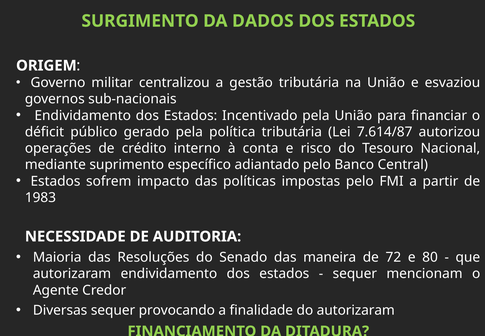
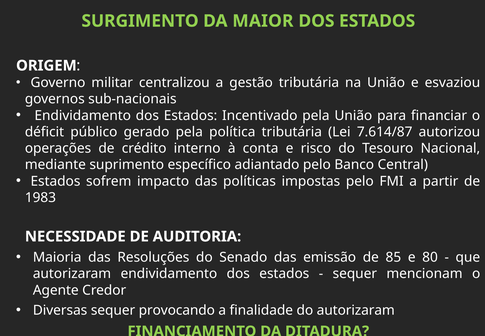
DADOS: DADOS -> MAIOR
maneira: maneira -> emissão
72: 72 -> 85
